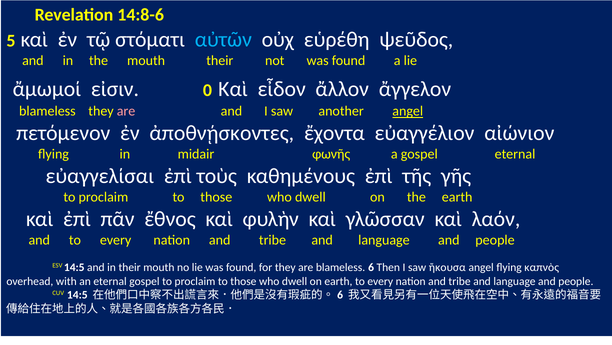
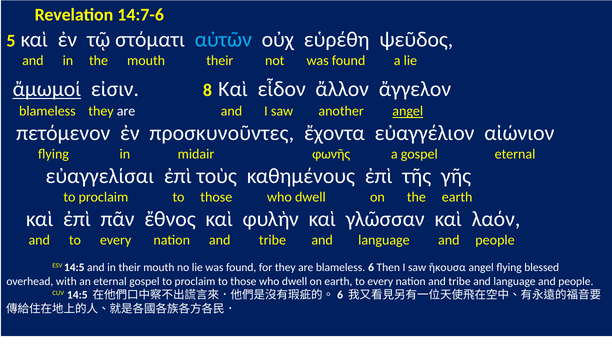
14:8-6: 14:8-6 -> 14:7-6
ἄμωμοί underline: none -> present
0: 0 -> 8
are at (126, 111) colour: pink -> white
ἀποθνῄσκοντες: ἀποθνῄσκοντες -> προσκυνοῦντες
καπνὸς: καπνὸς -> blessed
